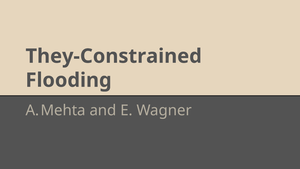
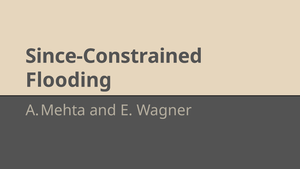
They-Constrained: They-Constrained -> Since-Constrained
